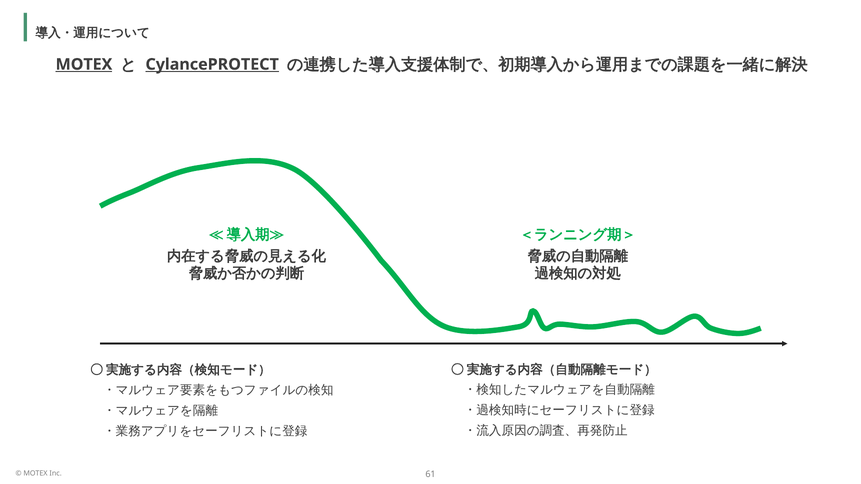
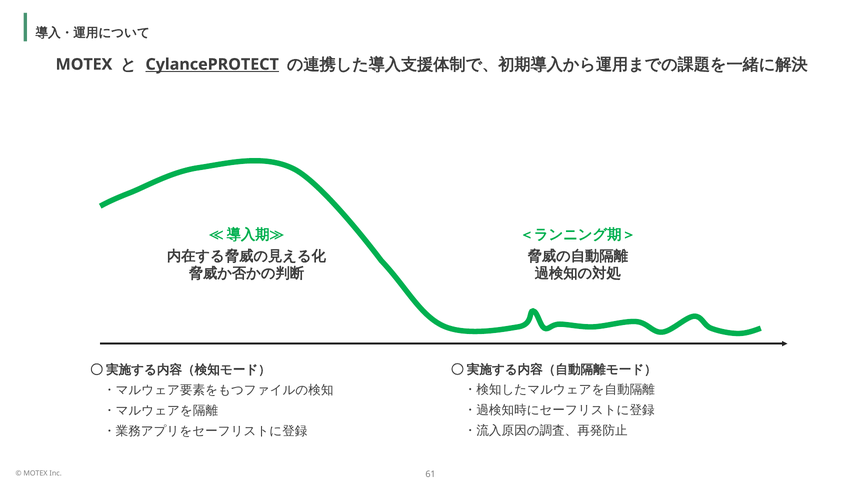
MOTEX at (84, 64) underline: present -> none
